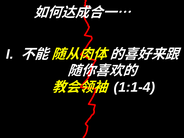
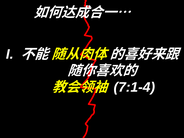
1:1-4: 1:1-4 -> 7:1-4
